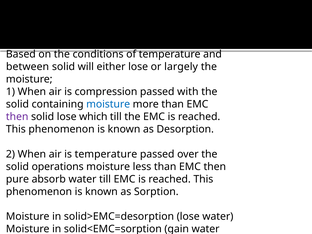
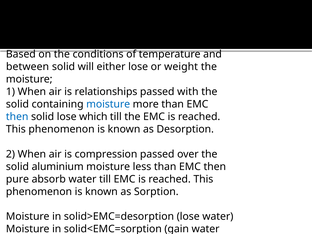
largely: largely -> weight
compression: compression -> relationships
then at (17, 117) colour: purple -> blue
is temperature: temperature -> compression
operations: operations -> aluminium
